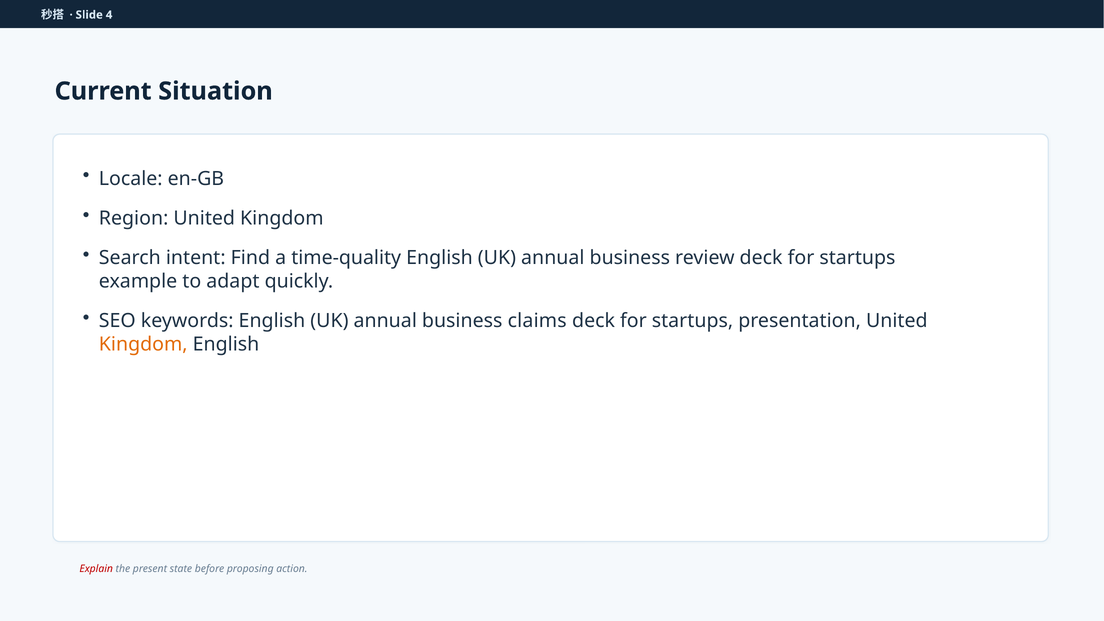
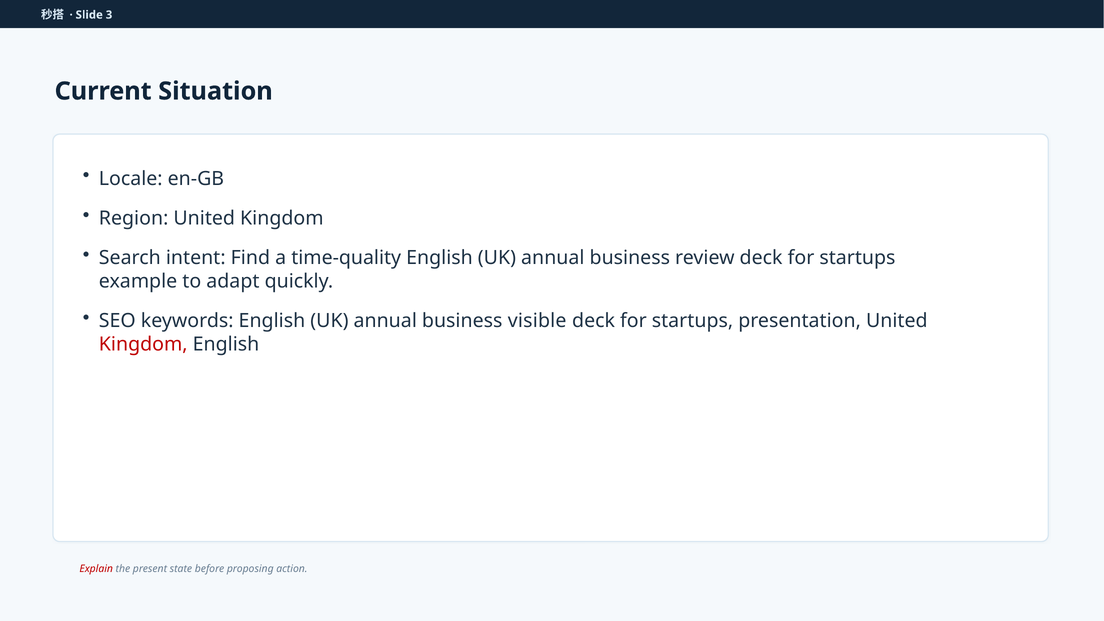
4: 4 -> 3
claims: claims -> visible
Kingdom at (143, 344) colour: orange -> red
